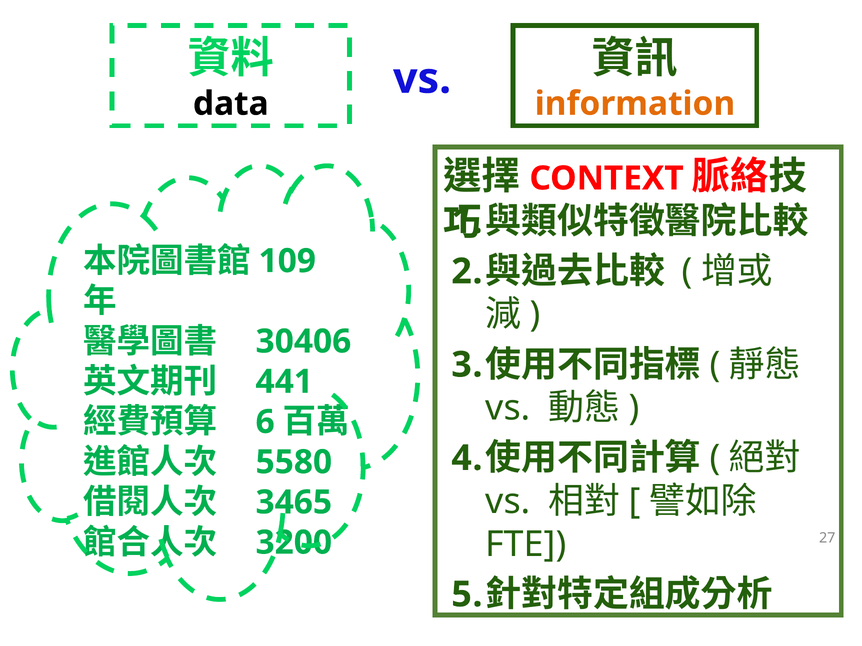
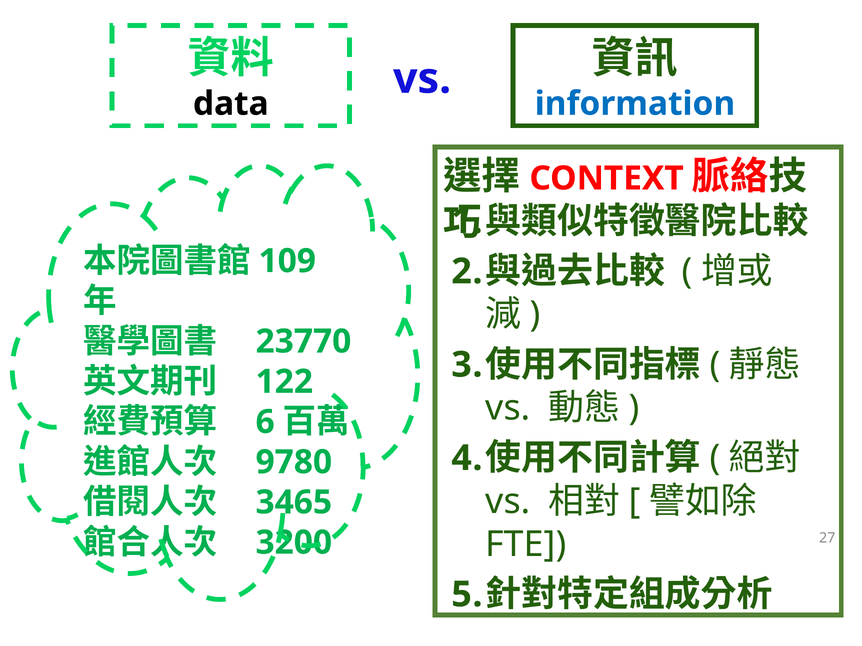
information colour: orange -> blue
30406: 30406 -> 23770
441: 441 -> 122
5580: 5580 -> 9780
